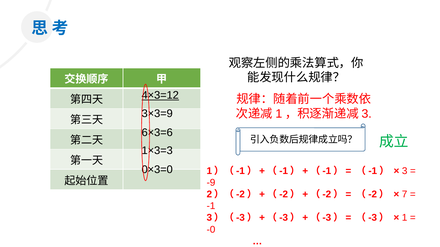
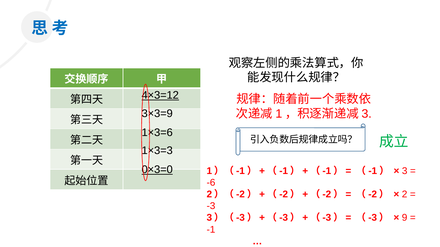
6×3=6: 6×3=6 -> 1×3=6
0×3=0 underline: none -> present
-9: -9 -> -6
7: 7 -> 2
-1: -1 -> -3
1: 1 -> 9
-0: -0 -> -1
